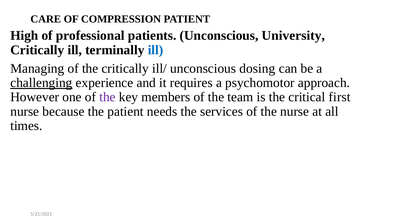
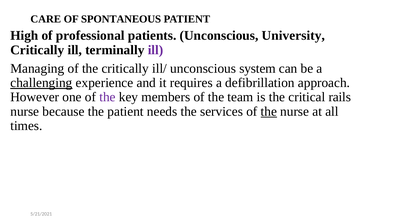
COMPRESSION: COMPRESSION -> SPONTANEOUS
ill at (155, 50) colour: blue -> purple
dosing: dosing -> system
psychomotor: psychomotor -> defibrillation
first: first -> rails
the at (269, 112) underline: none -> present
